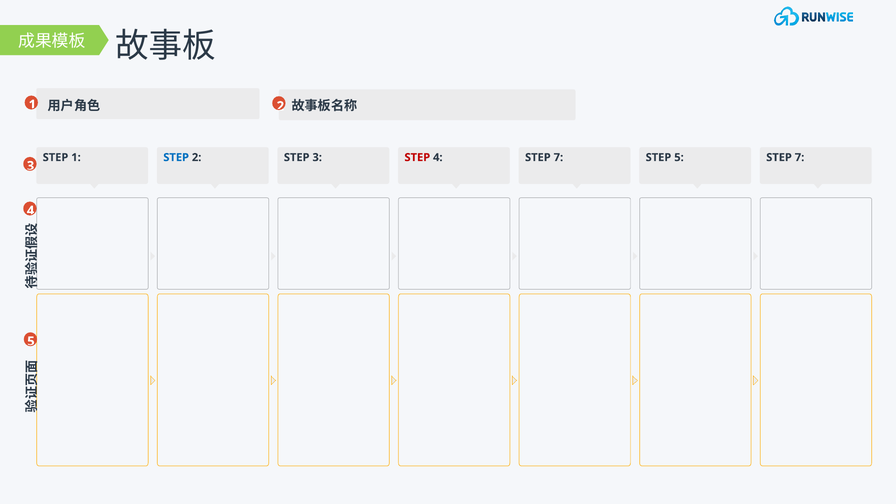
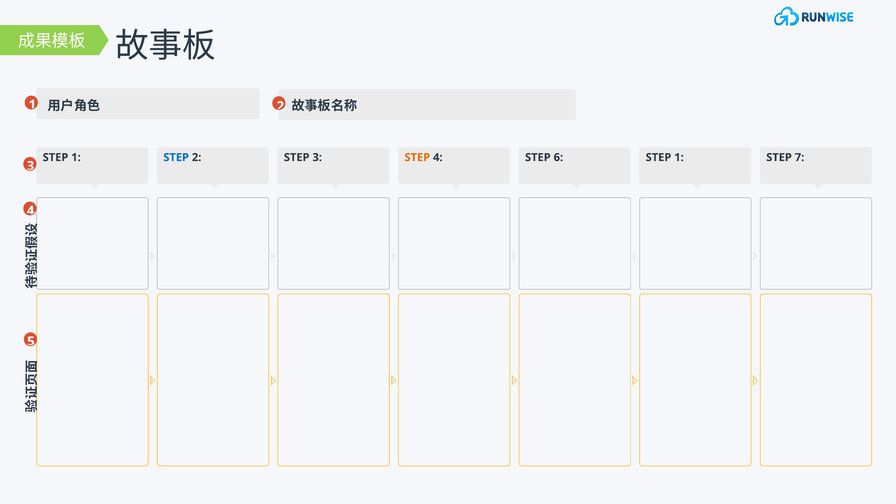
STEP at (417, 157) colour: red -> orange
4 STEP 7: 7 -> 6
5 at (679, 157): 5 -> 1
